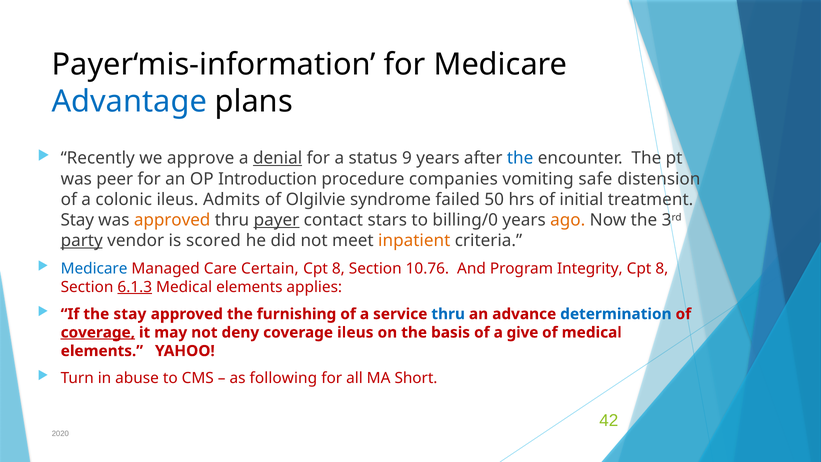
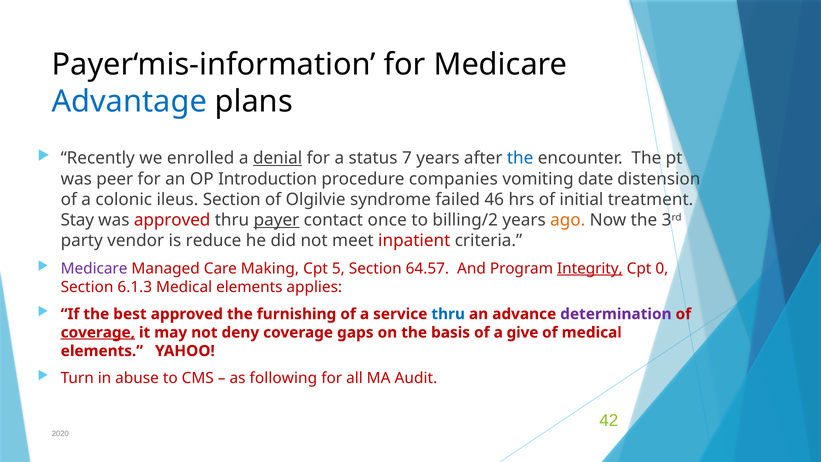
approve: approve -> enrolled
9: 9 -> 7
safe: safe -> date
ileus Admits: Admits -> Section
50: 50 -> 46
approved at (172, 220) colour: orange -> red
stars: stars -> once
billing/0: billing/0 -> billing/2
party underline: present -> none
scored: scored -> reduce
inpatient colour: orange -> red
Medicare at (94, 268) colour: blue -> purple
Certain: Certain -> Making
8 at (338, 268): 8 -> 5
10.76: 10.76 -> 64.57
Integrity underline: none -> present
8 at (662, 268): 8 -> 0
6.1.3 underline: present -> none
the stay: stay -> best
determination colour: blue -> purple
coverage ileus: ileus -> gaps
Short: Short -> Audit
